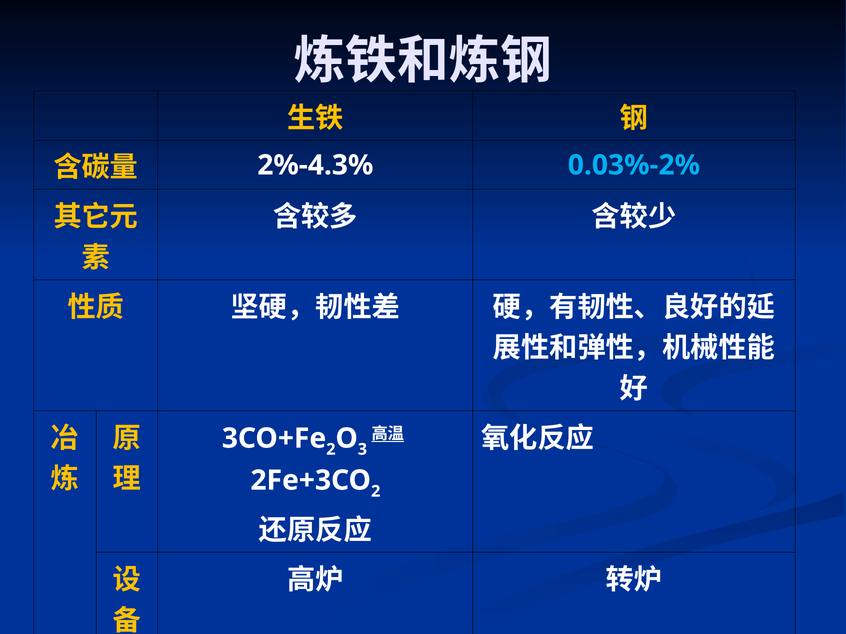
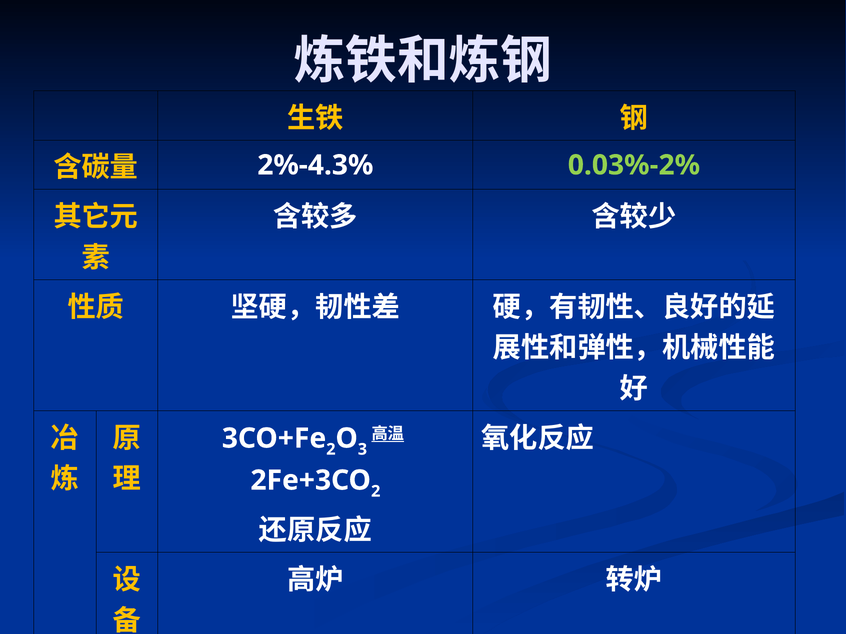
0.03%-2% colour: light blue -> light green
